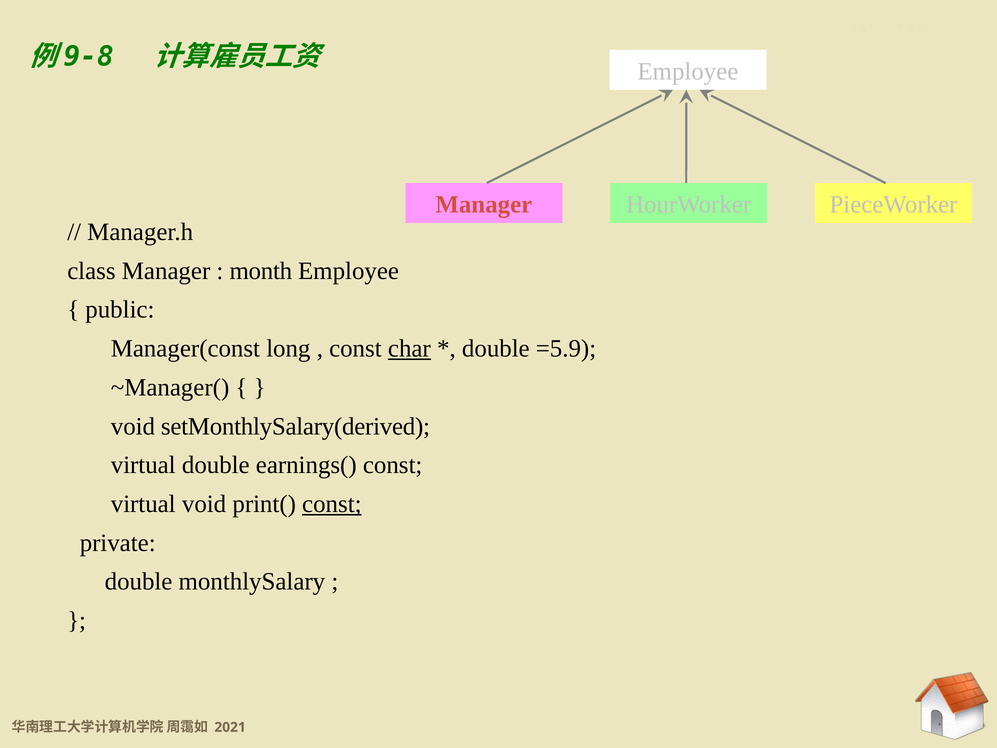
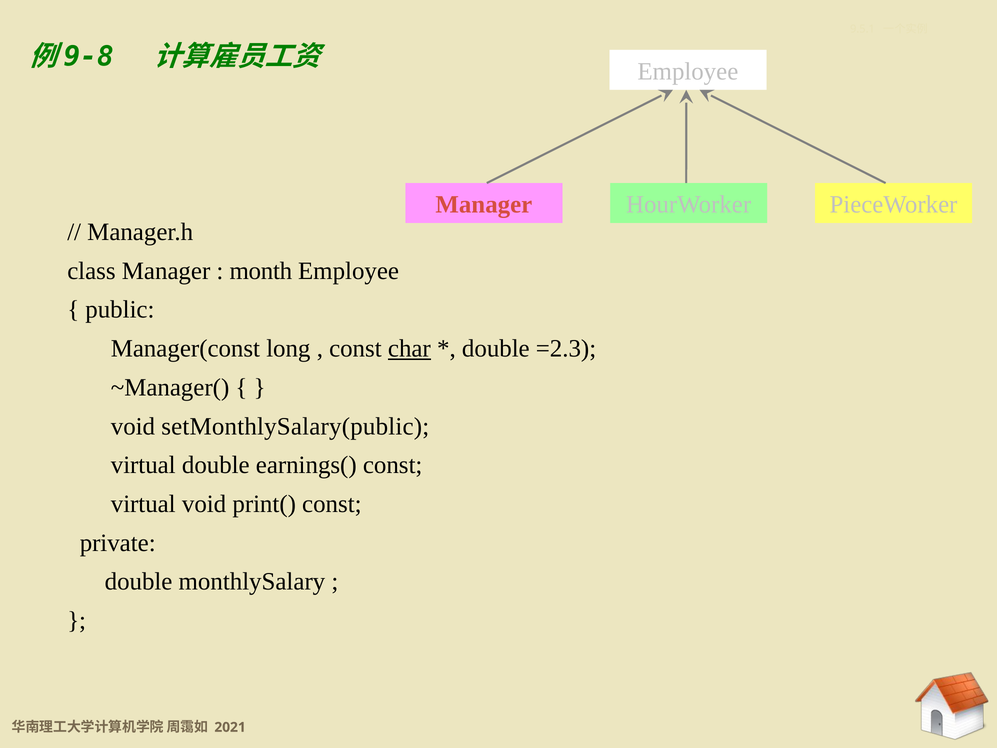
=5.9: =5.9 -> =2.3
setMonthlySalary(derived: setMonthlySalary(derived -> setMonthlySalary(public
const at (332, 504) underline: present -> none
